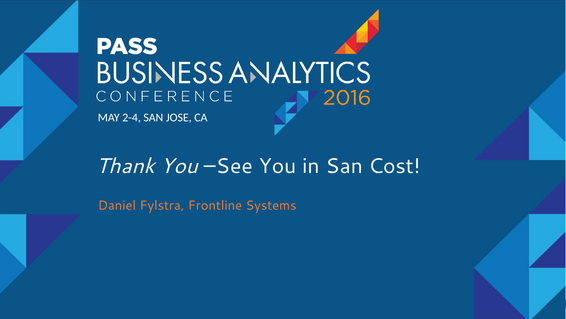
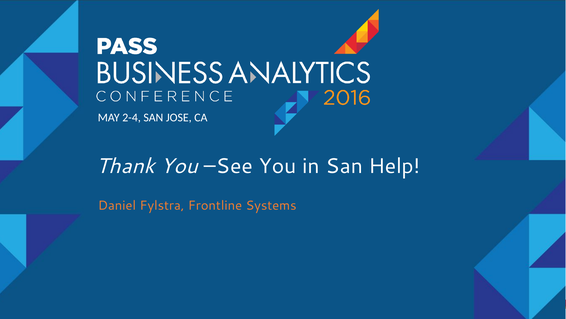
Cost: Cost -> Help
